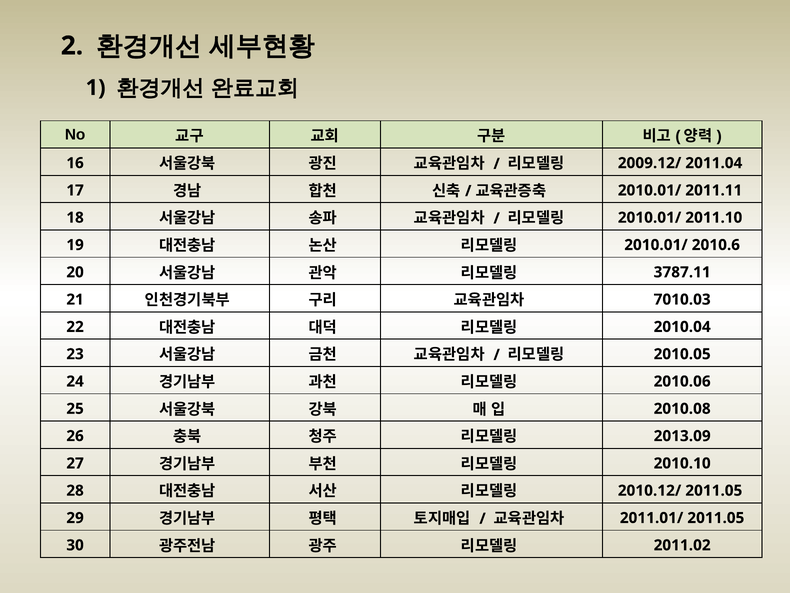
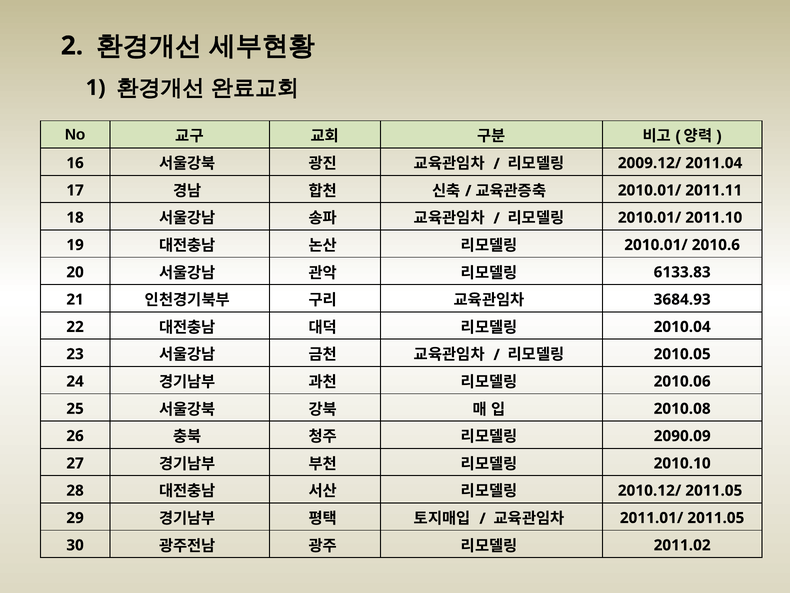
3787.11: 3787.11 -> 6133.83
7010.03: 7010.03 -> 3684.93
2013.09: 2013.09 -> 2090.09
